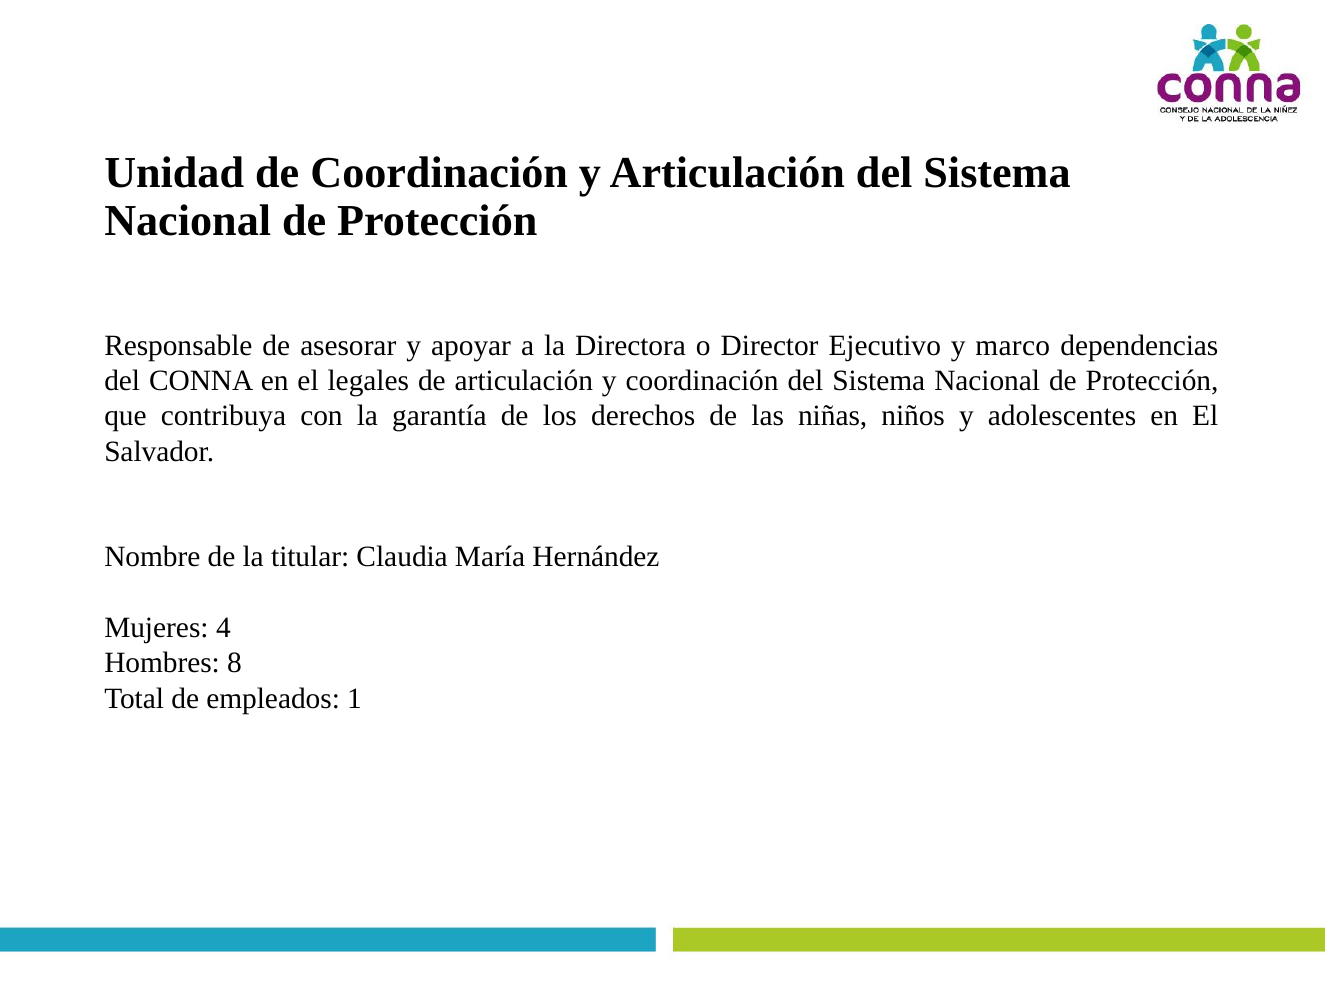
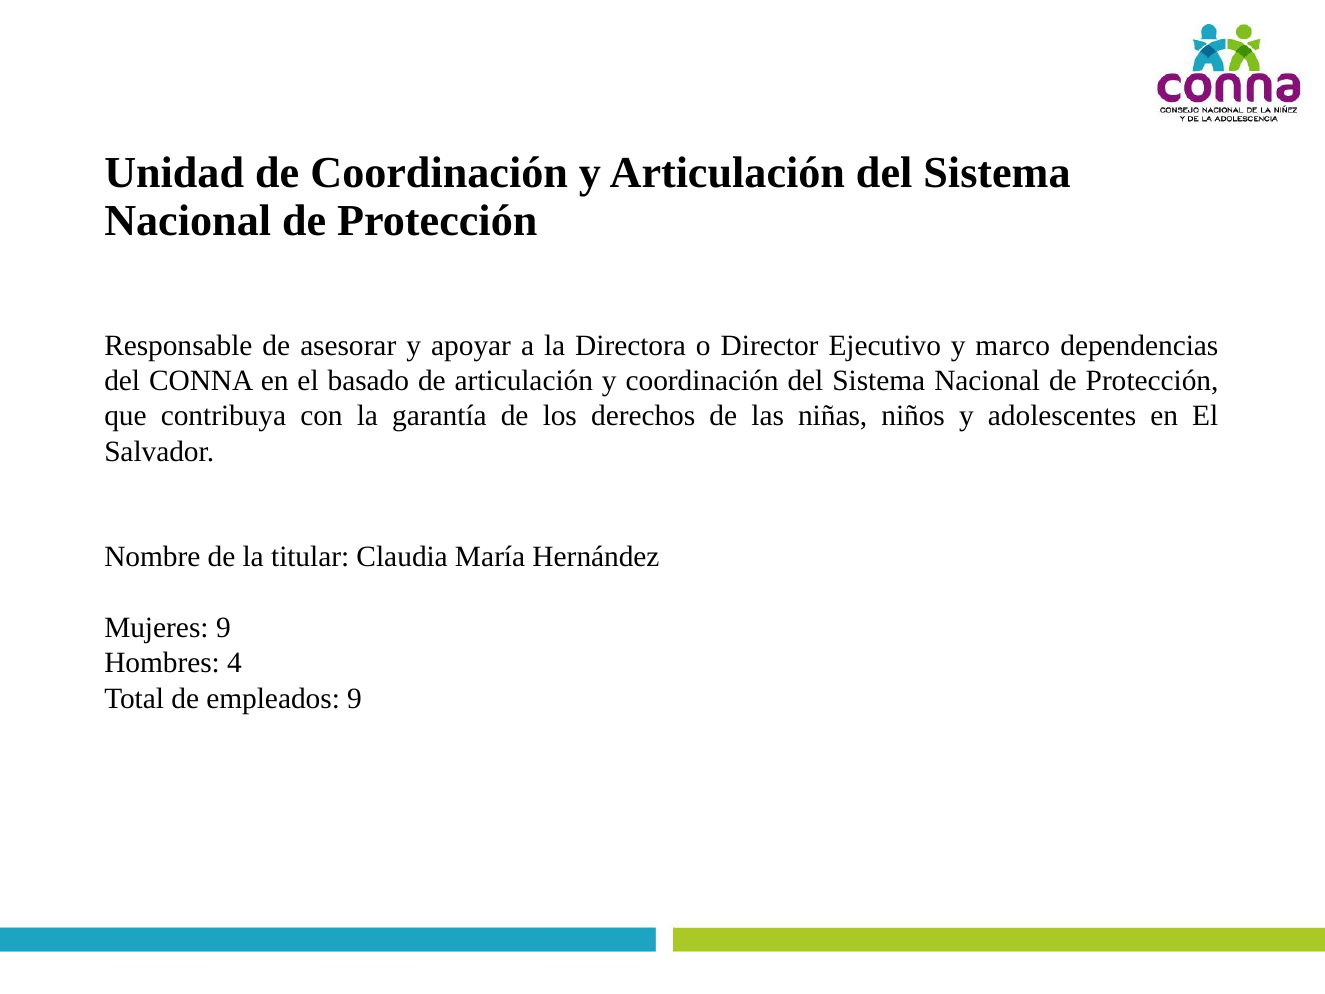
legales: legales -> basado
Mujeres 4: 4 -> 9
8: 8 -> 4
empleados 1: 1 -> 9
